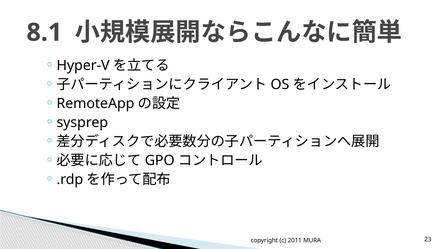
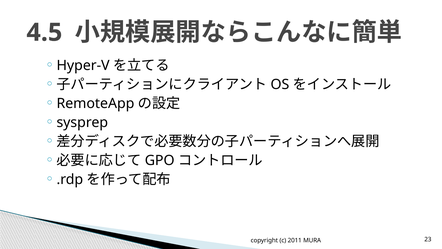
8.1: 8.1 -> 4.5
